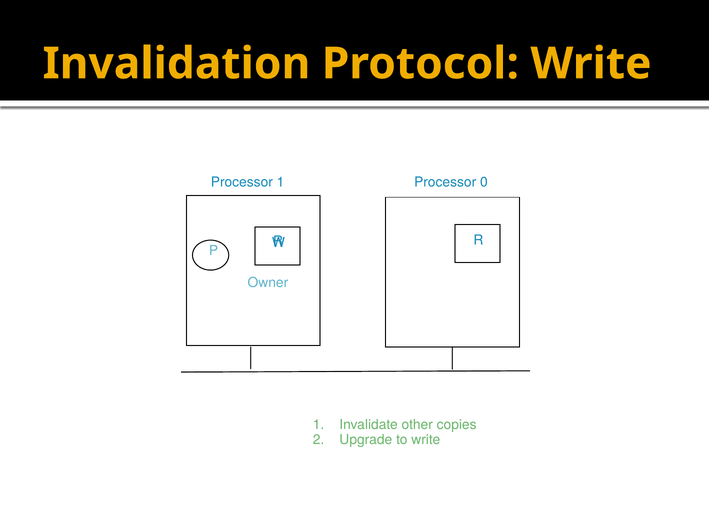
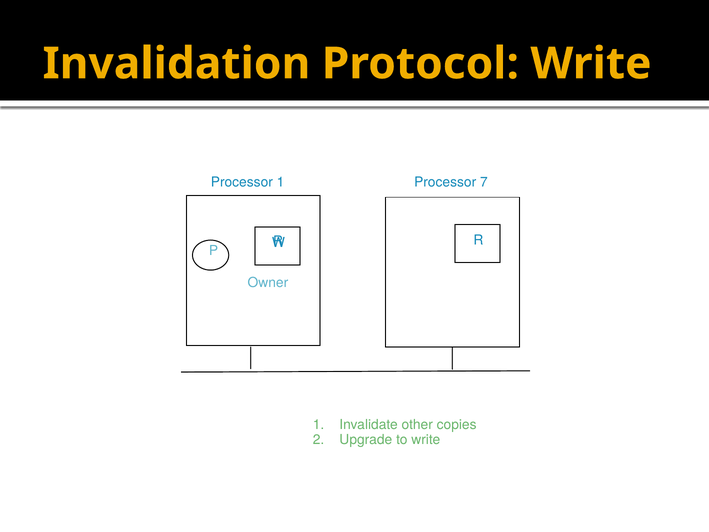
0: 0 -> 7
